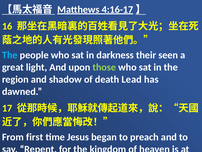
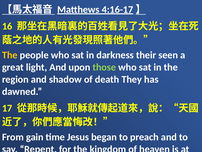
The at (10, 55) colour: light blue -> yellow
Lead: Lead -> They
first: first -> gain
